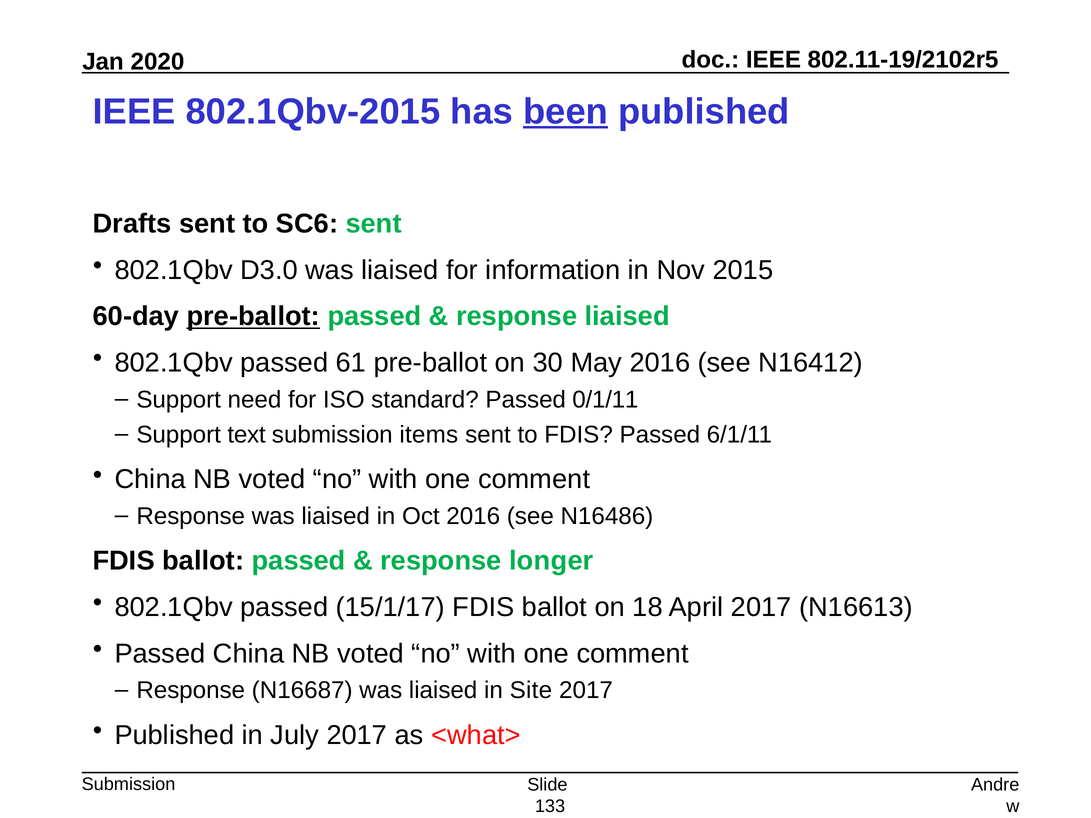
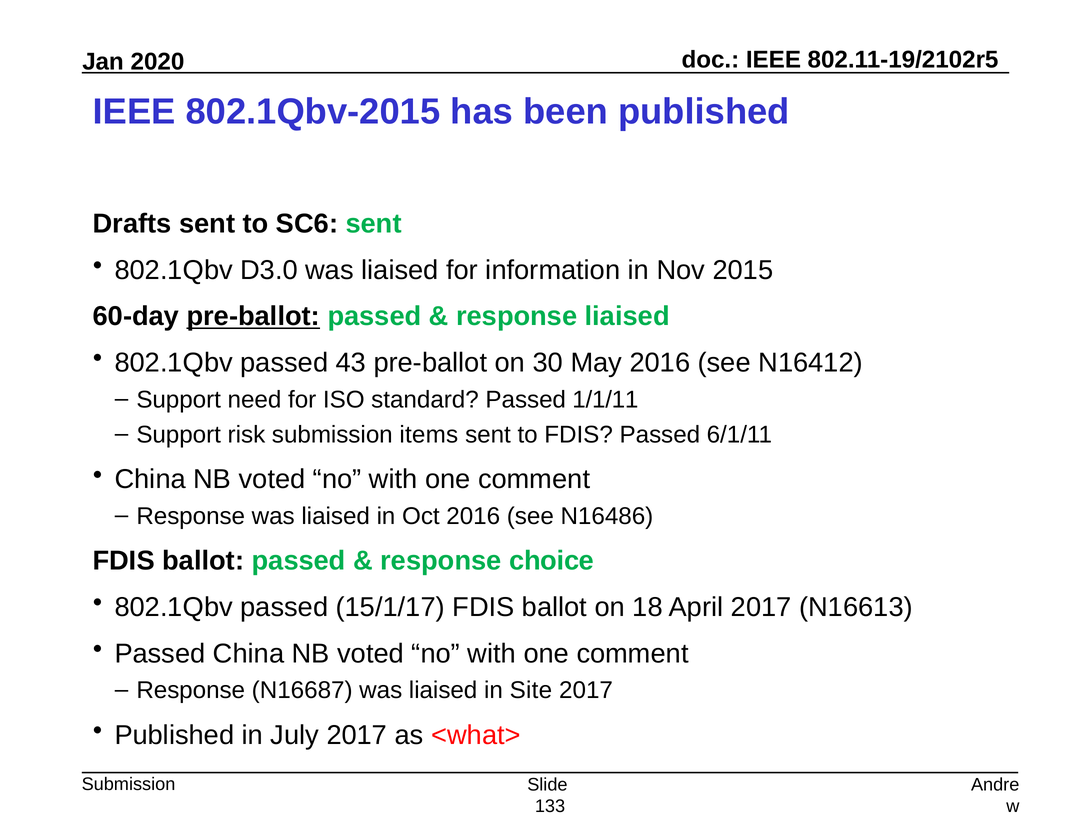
been underline: present -> none
61: 61 -> 43
0/1/11: 0/1/11 -> 1/1/11
text: text -> risk
longer: longer -> choice
